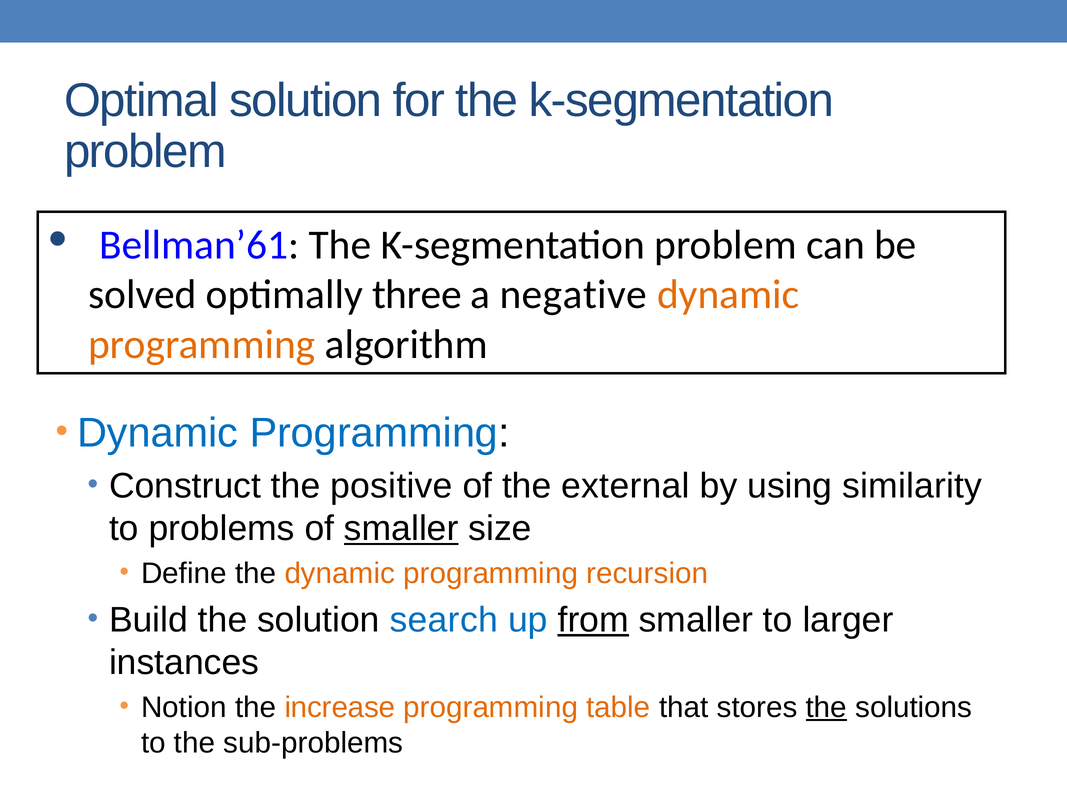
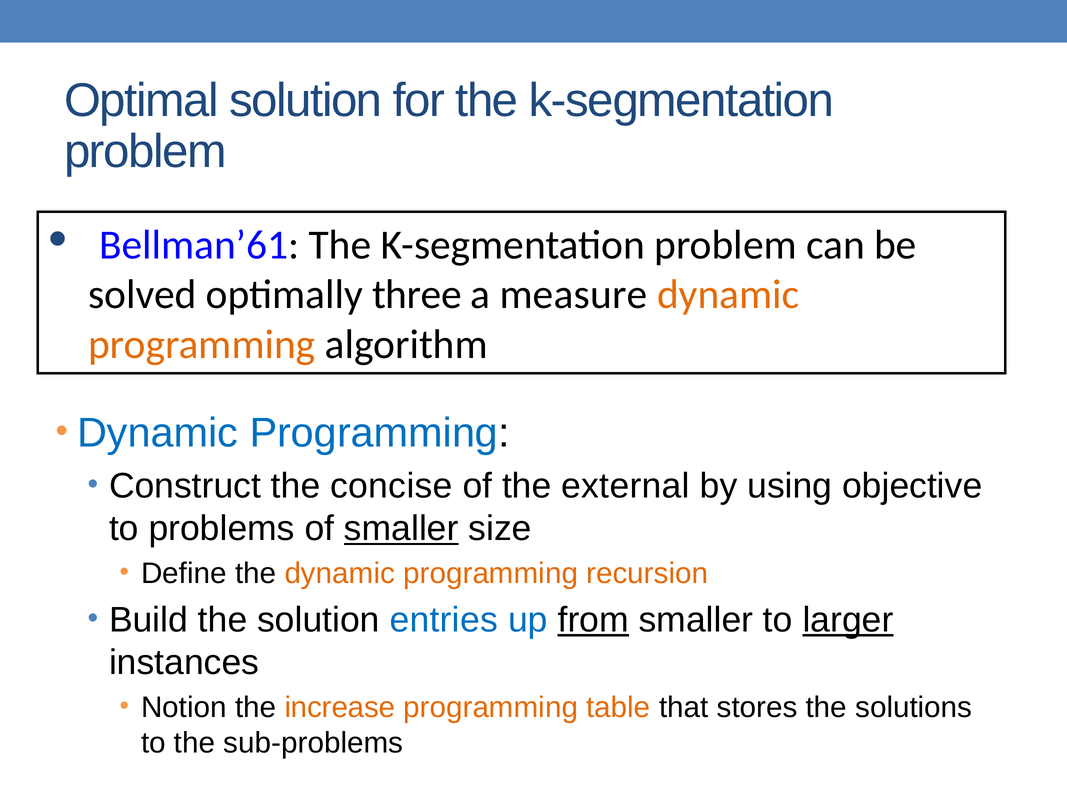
negative: negative -> measure
positive: positive -> concise
similarity: similarity -> objective
search: search -> entries
larger underline: none -> present
the at (826, 707) underline: present -> none
